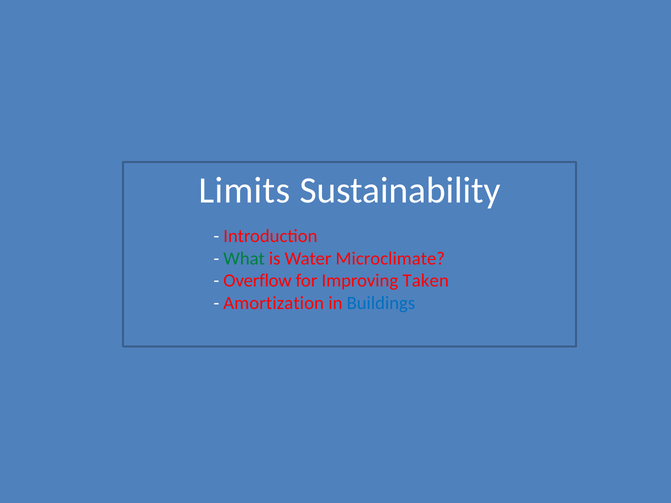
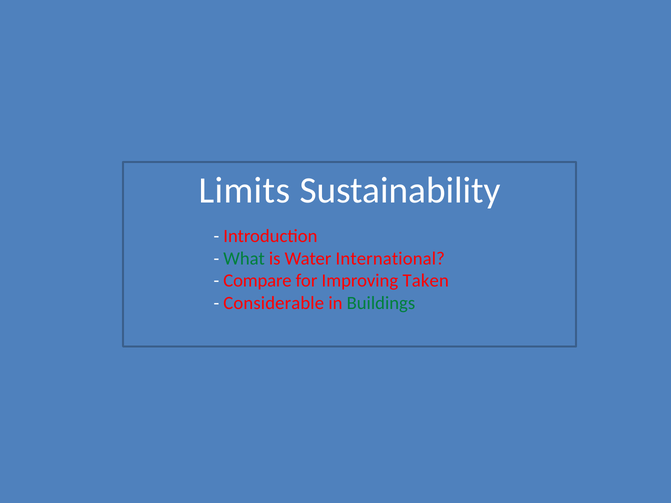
Microclimate: Microclimate -> International
Overflow: Overflow -> Compare
Amortization: Amortization -> Considerable
Buildings colour: blue -> green
